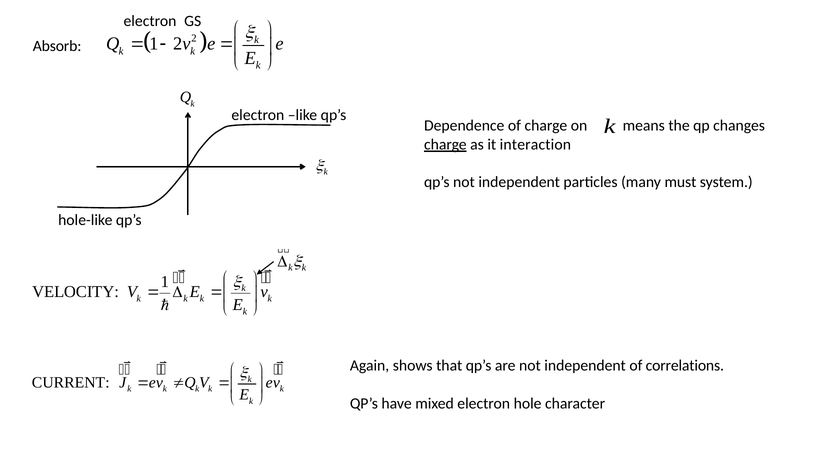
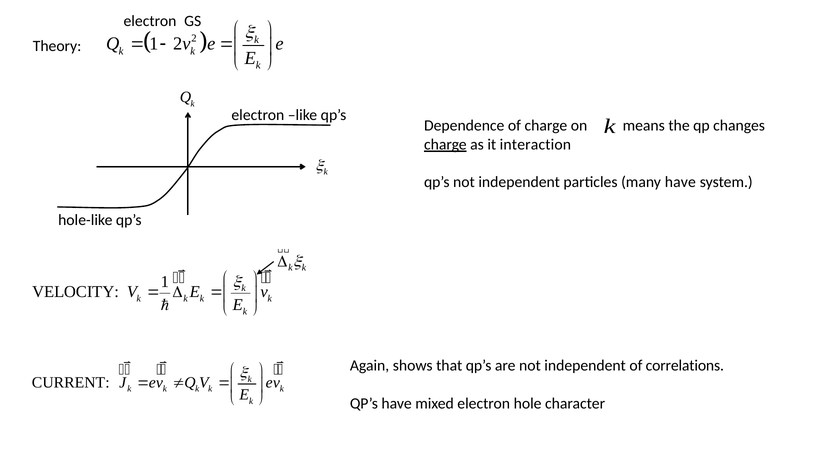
Absorb: Absorb -> Theory
many must: must -> have
